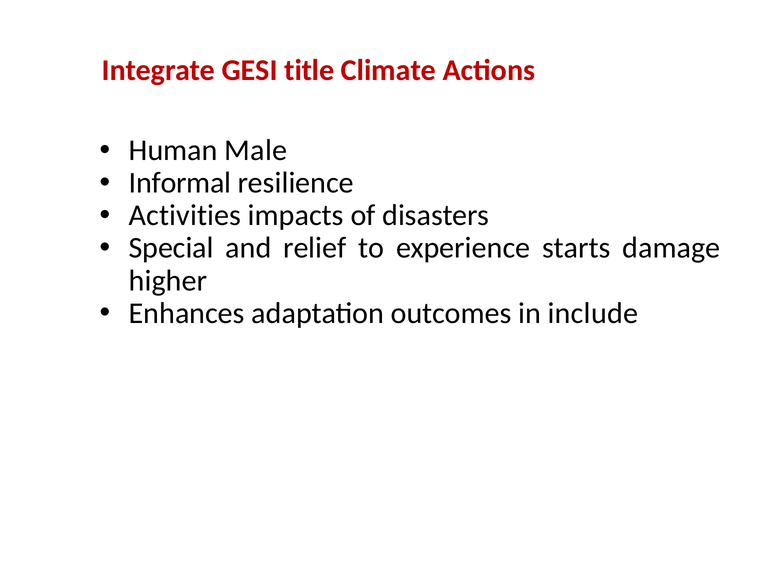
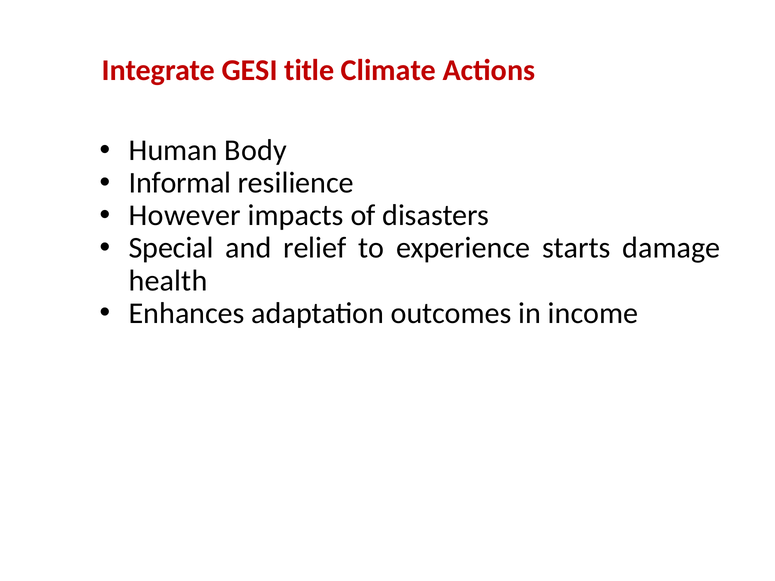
Male: Male -> Body
Activities: Activities -> However
higher: higher -> health
include: include -> income
